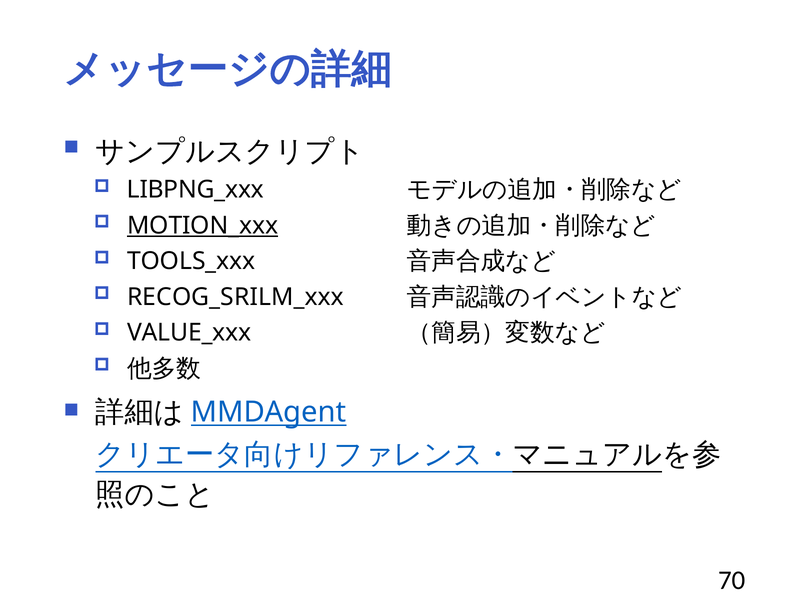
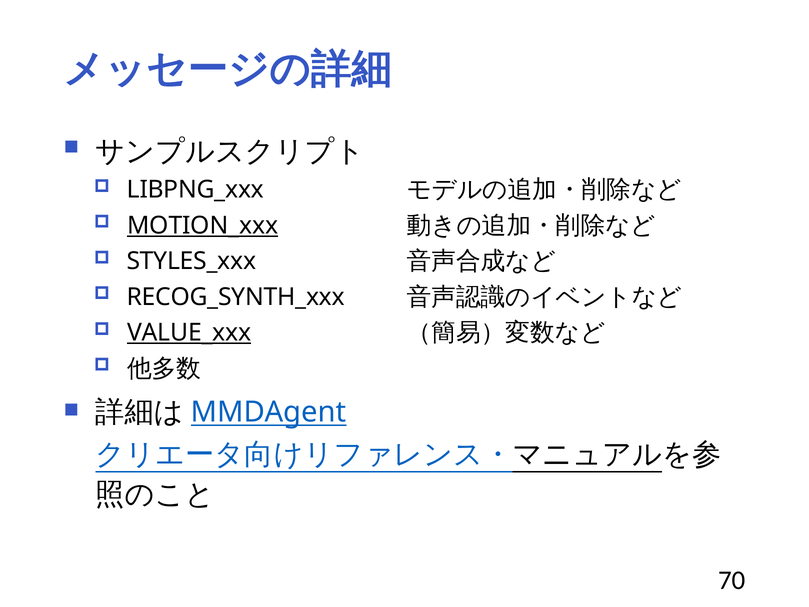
TOOLS_xxx: TOOLS_xxx -> STYLES_xxx
RECOG_SRILM_xxx: RECOG_SRILM_xxx -> RECOG_SYNTH_xxx
VALUE_xxx underline: none -> present
